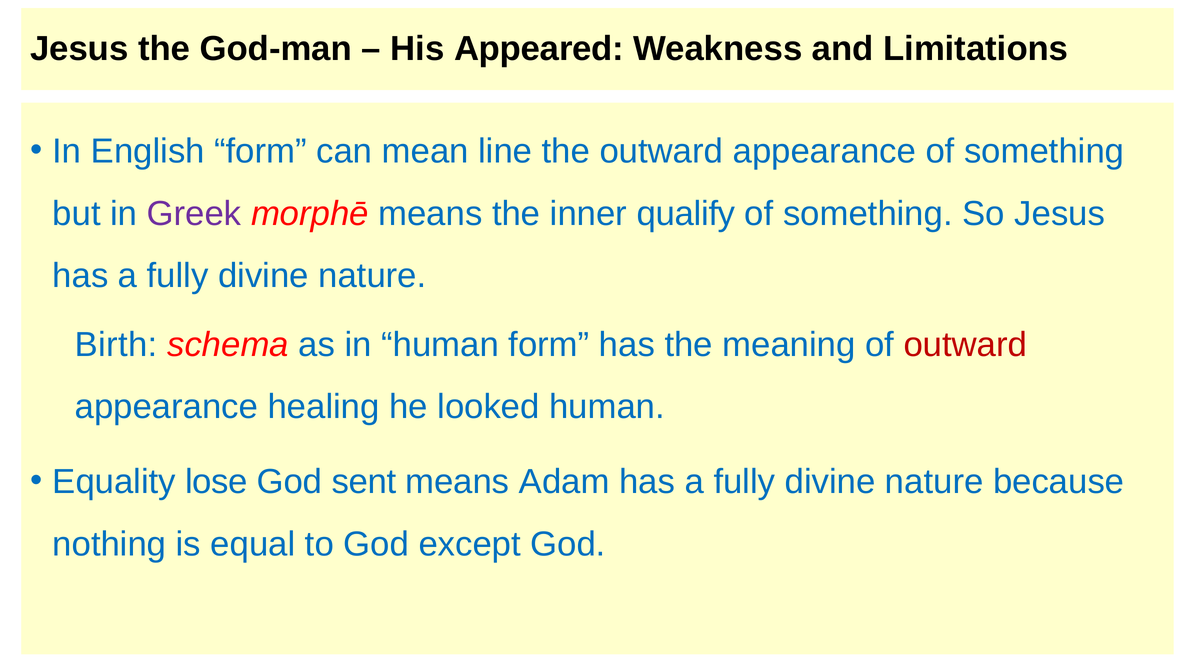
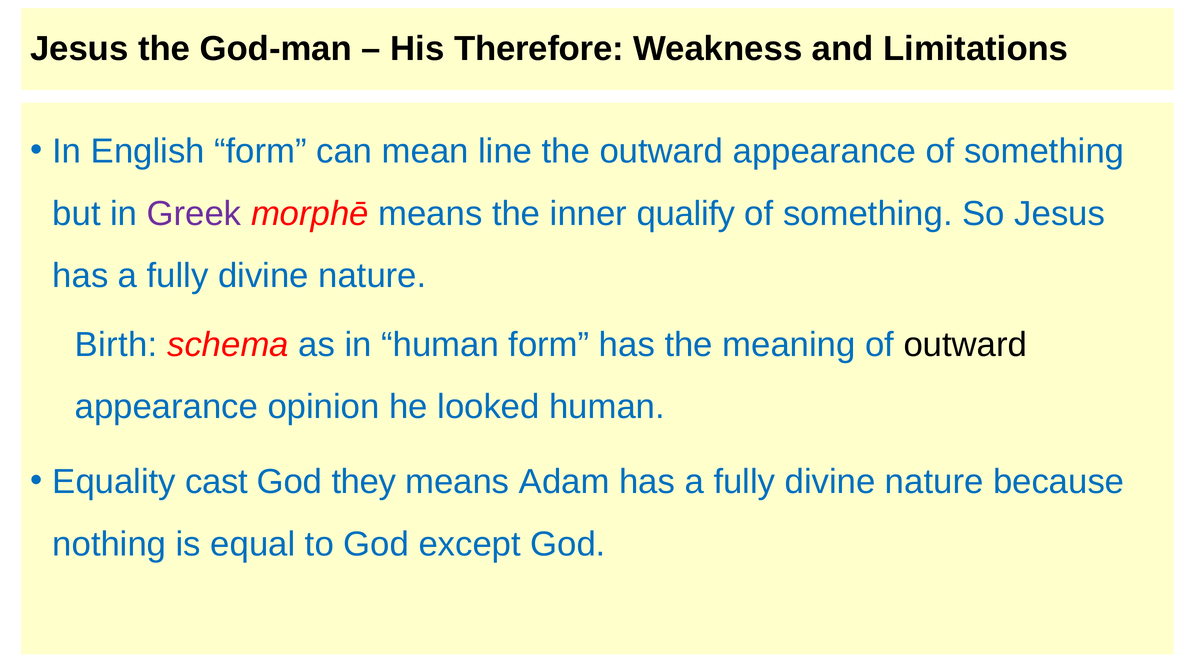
Appeared: Appeared -> Therefore
outward at (965, 345) colour: red -> black
healing: healing -> opinion
lose: lose -> cast
sent: sent -> they
